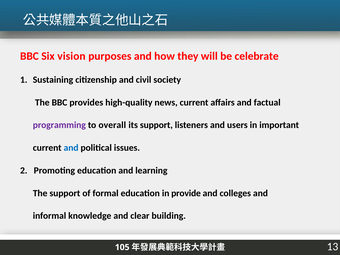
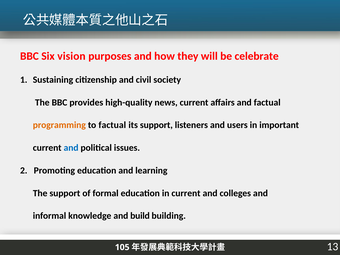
programming colour: purple -> orange
to overall: overall -> factual
in provide: provide -> current
clear: clear -> build
